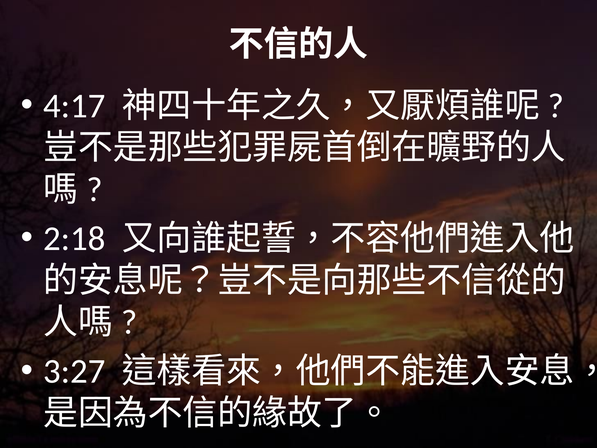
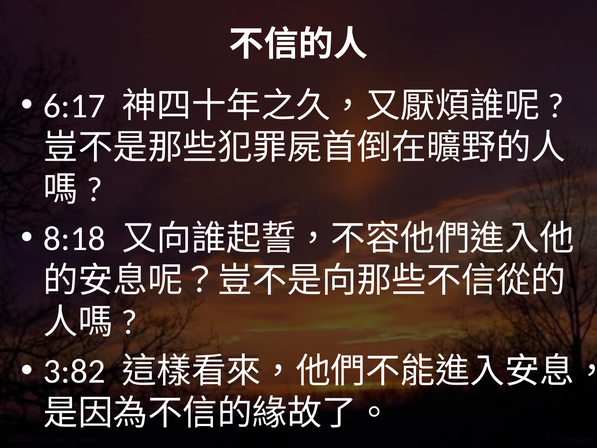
4:17: 4:17 -> 6:17
2:18: 2:18 -> 8:18
3:27: 3:27 -> 3:82
